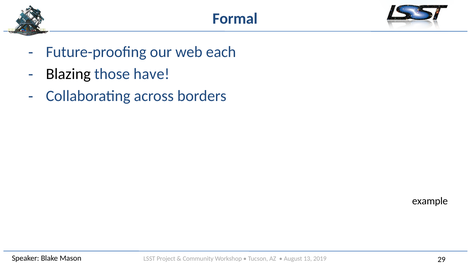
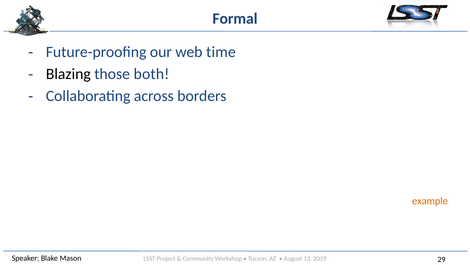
each: each -> time
have: have -> both
example colour: black -> orange
